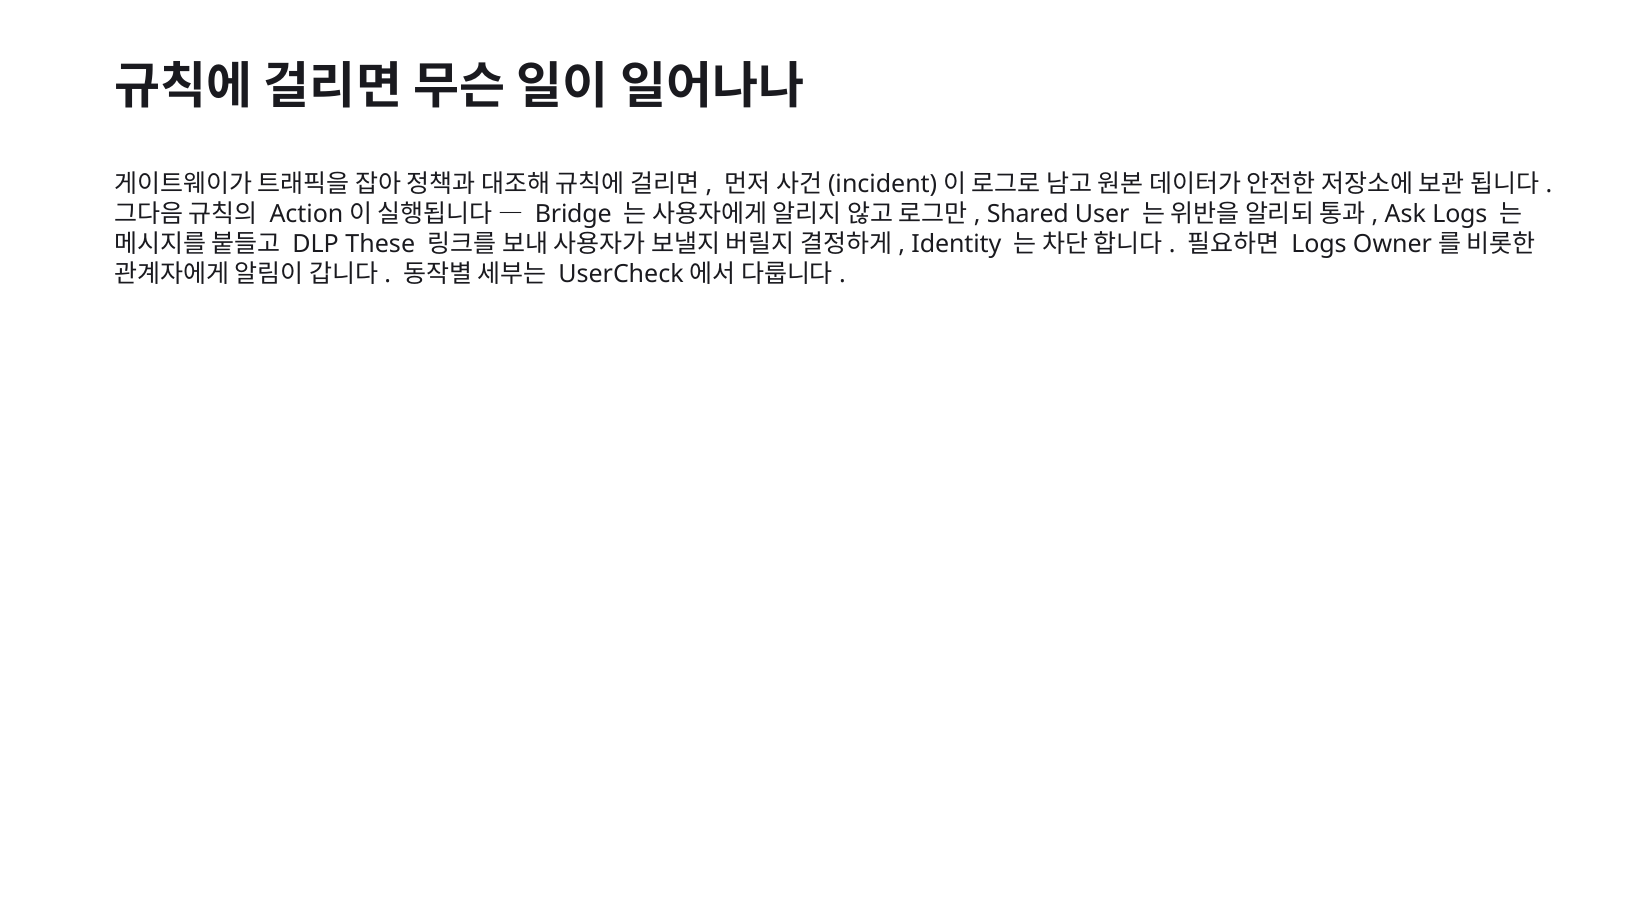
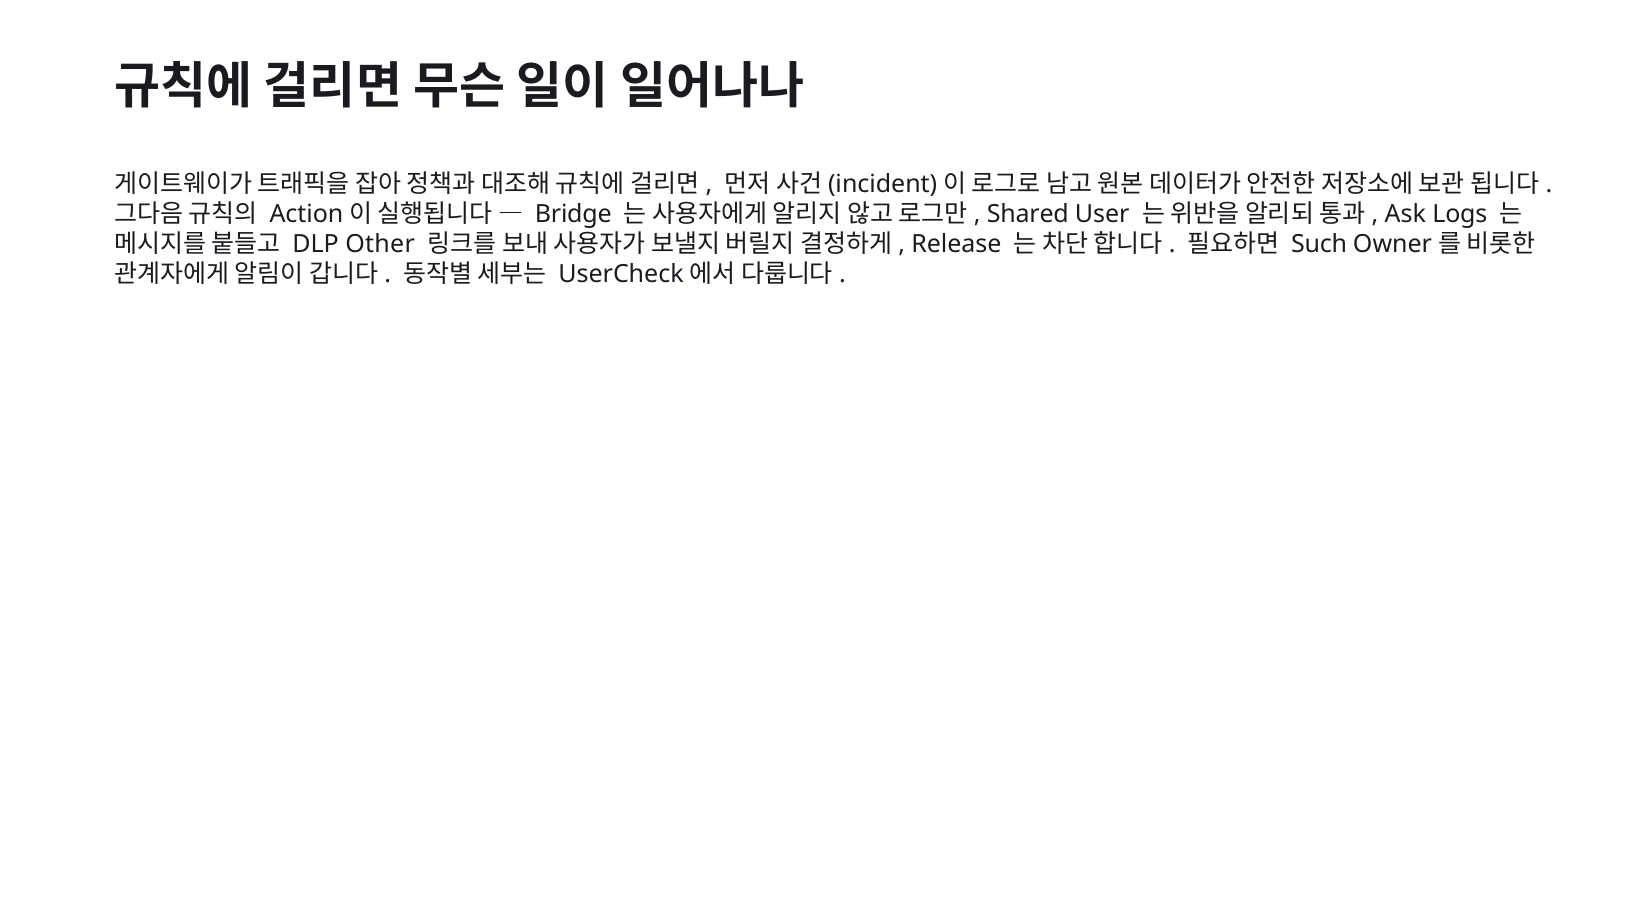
These: These -> Other
Identity: Identity -> Release
Logs at (1319, 245): Logs -> Such
